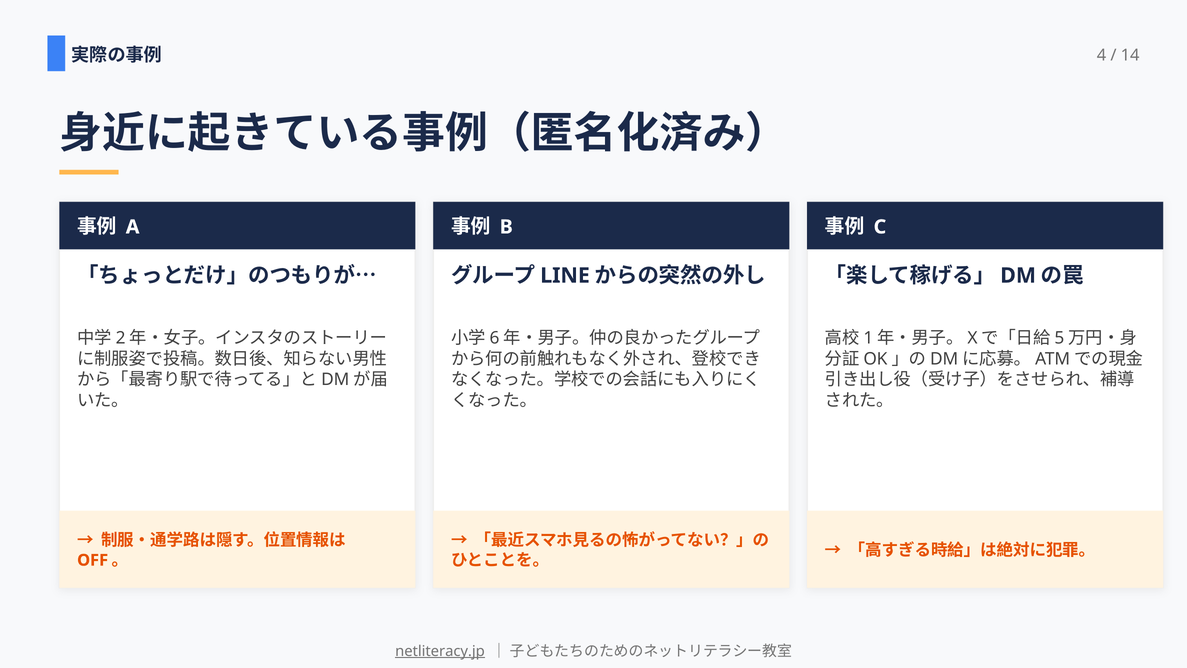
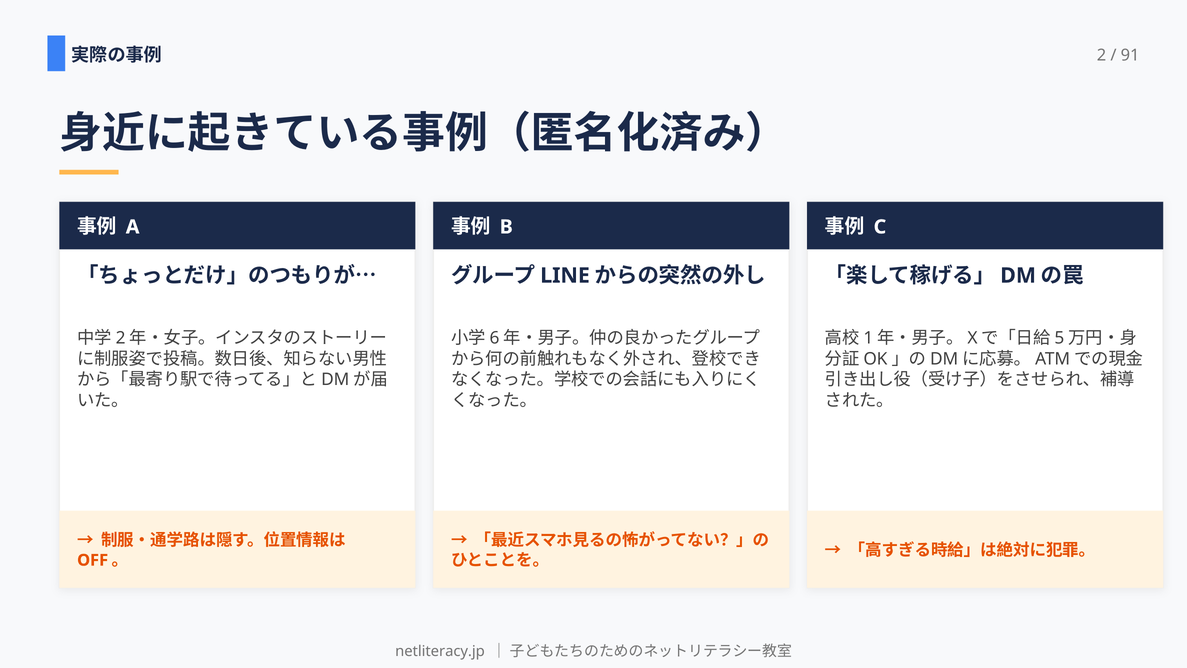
4: 4 -> 2
14: 14 -> 91
netliteracy.jp underline: present -> none
